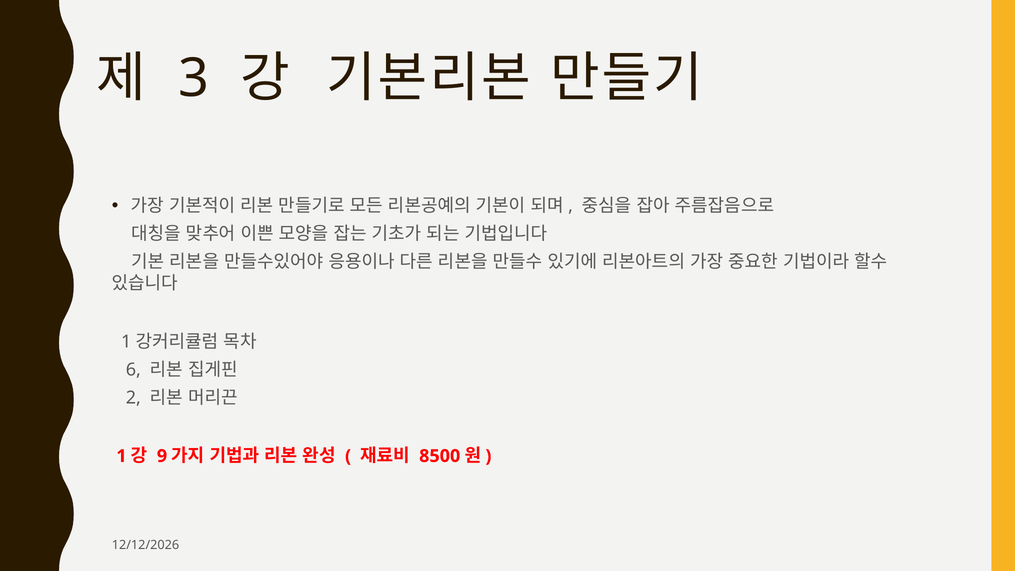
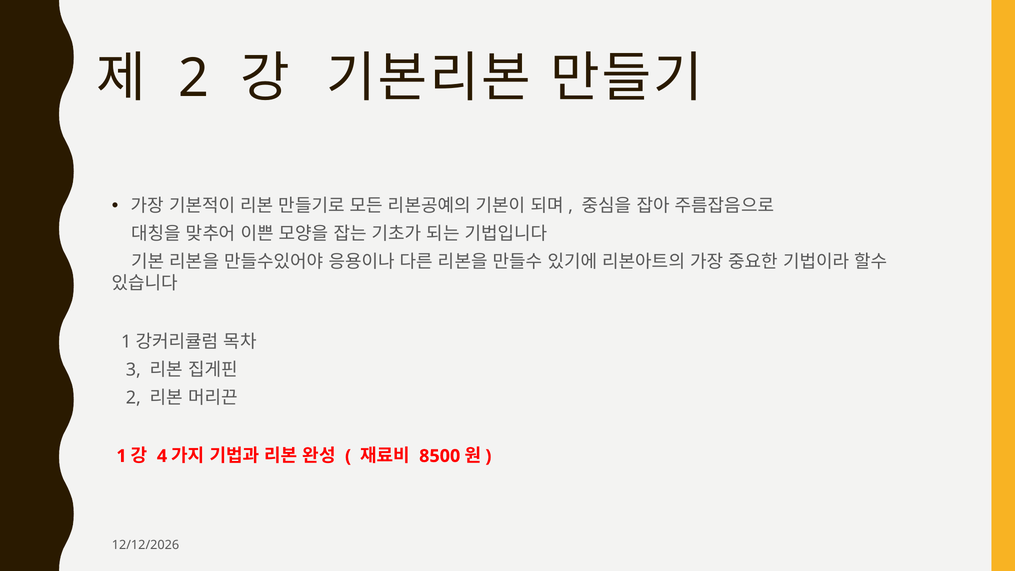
3 at (194, 78): 3 -> 2
6: 6 -> 3
9: 9 -> 4
